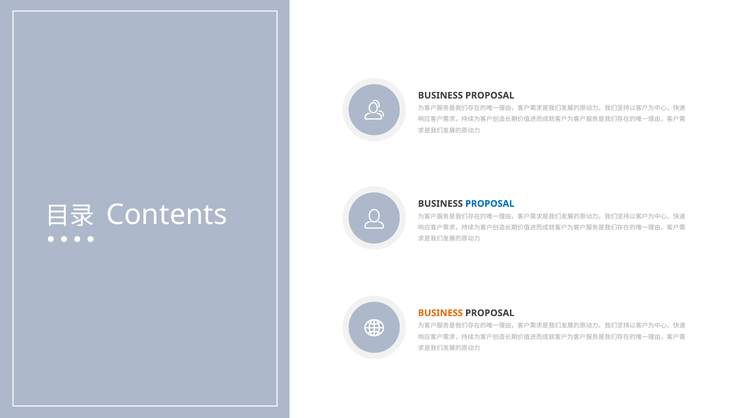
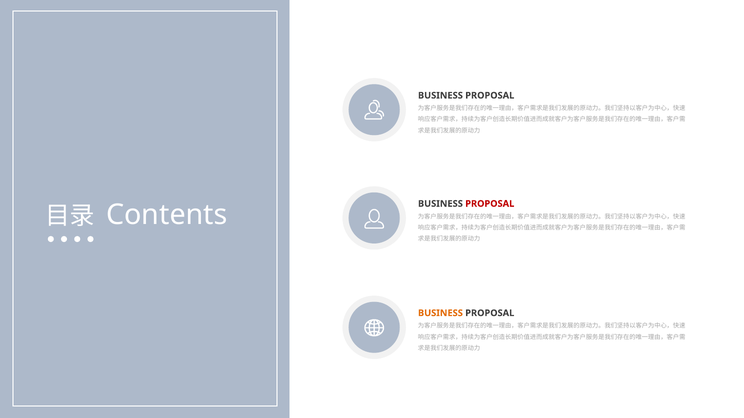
PROPOSAL at (490, 204) colour: blue -> red
